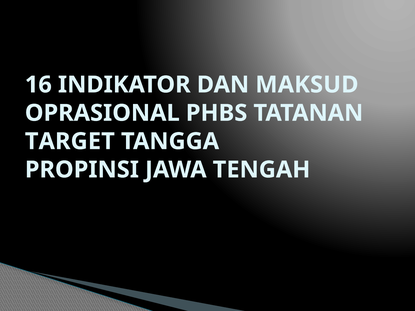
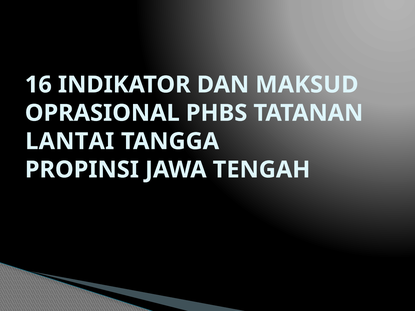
TARGET: TARGET -> LANTAI
